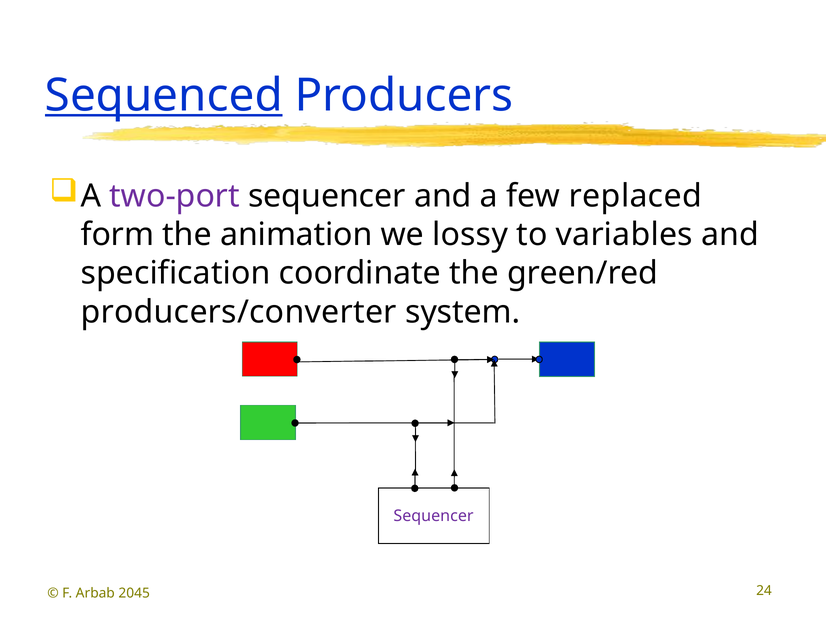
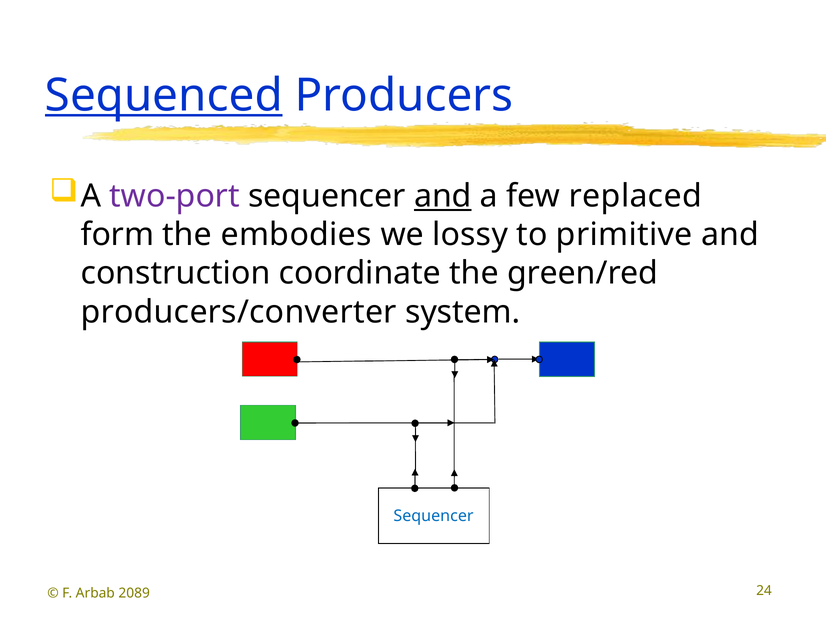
and at (443, 196) underline: none -> present
animation: animation -> embodies
variables: variables -> primitive
specification: specification -> construction
Sequencer at (434, 516) colour: purple -> blue
2045: 2045 -> 2089
